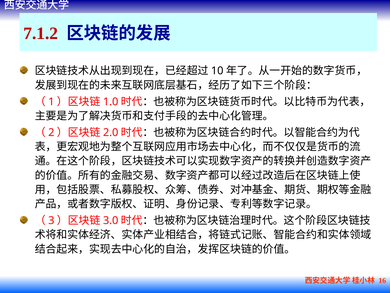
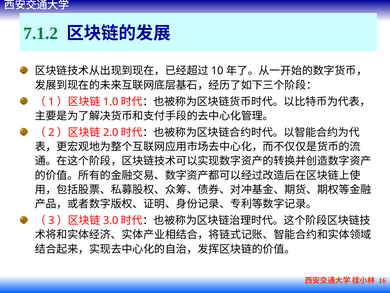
7.1.2 colour: red -> green
